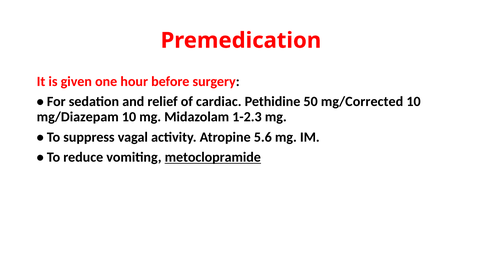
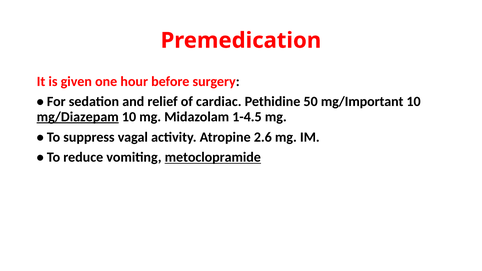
mg/Corrected: mg/Corrected -> mg/Important
mg/Diazepam underline: none -> present
1-2.3: 1-2.3 -> 1-4.5
5.6: 5.6 -> 2.6
